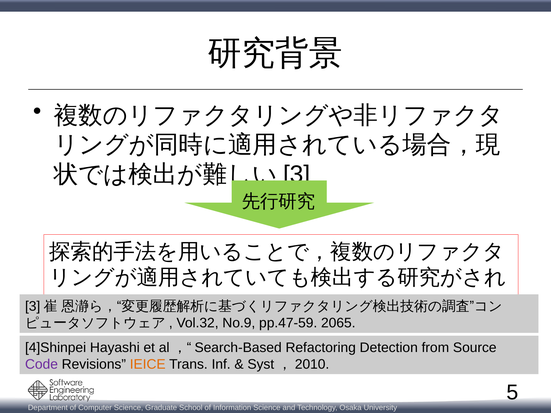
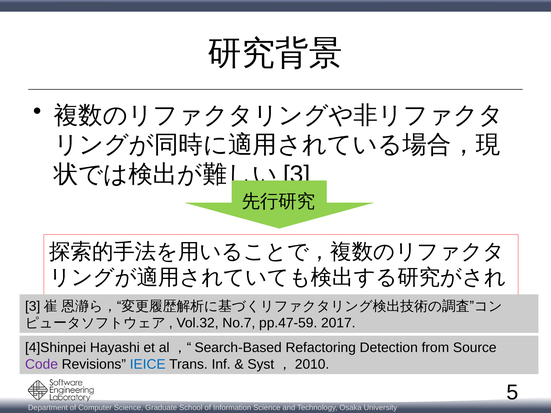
No.9: No.9 -> No.7
2065: 2065 -> 2017
IEICE colour: orange -> blue
